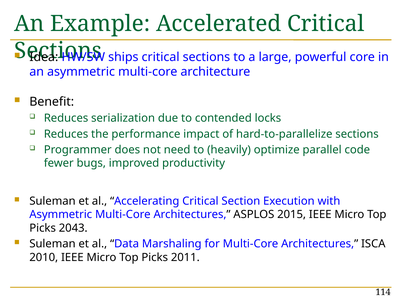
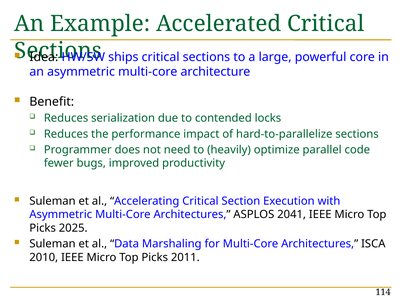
2015: 2015 -> 2041
2043: 2043 -> 2025
